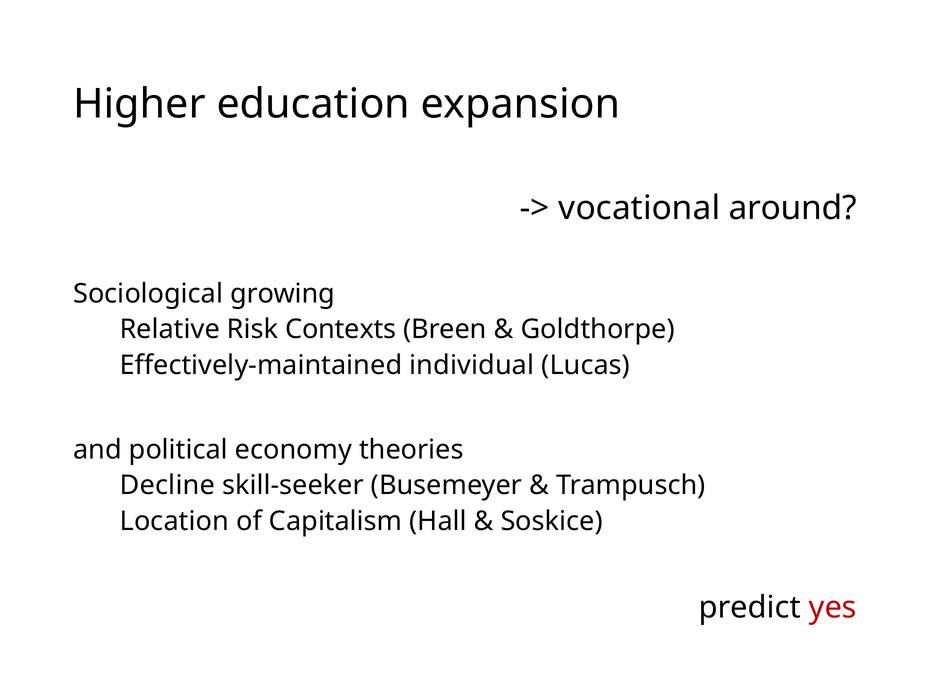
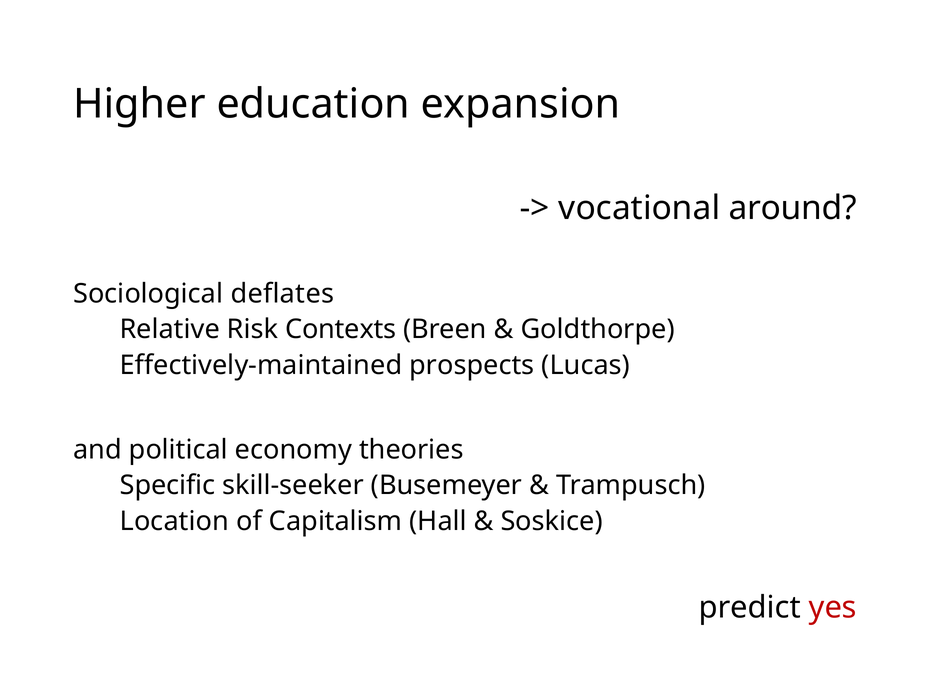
growing: growing -> deflates
individual: individual -> prospects
Decline: Decline -> Specific
